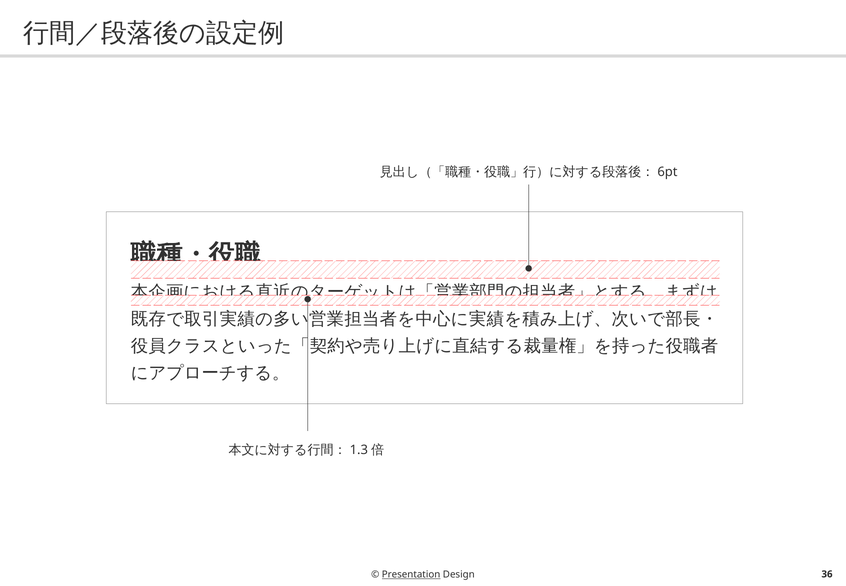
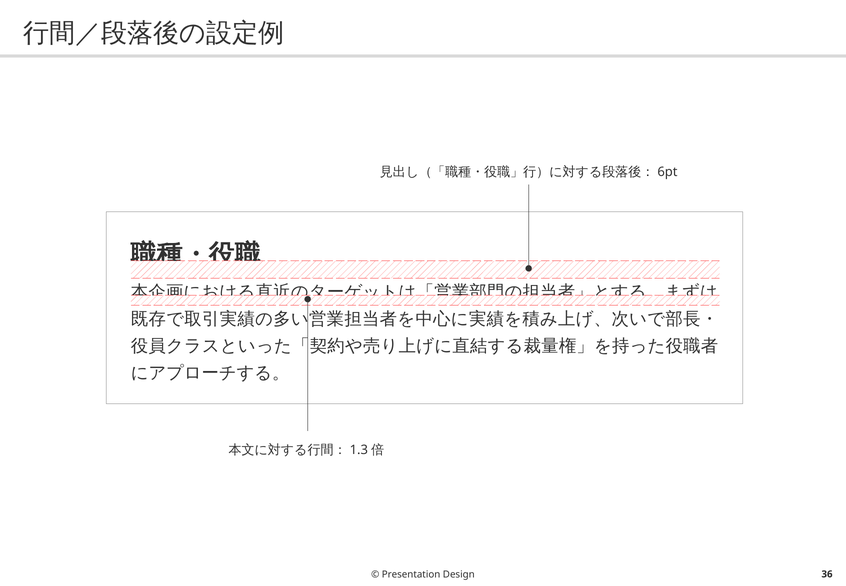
Presentation underline: present -> none
